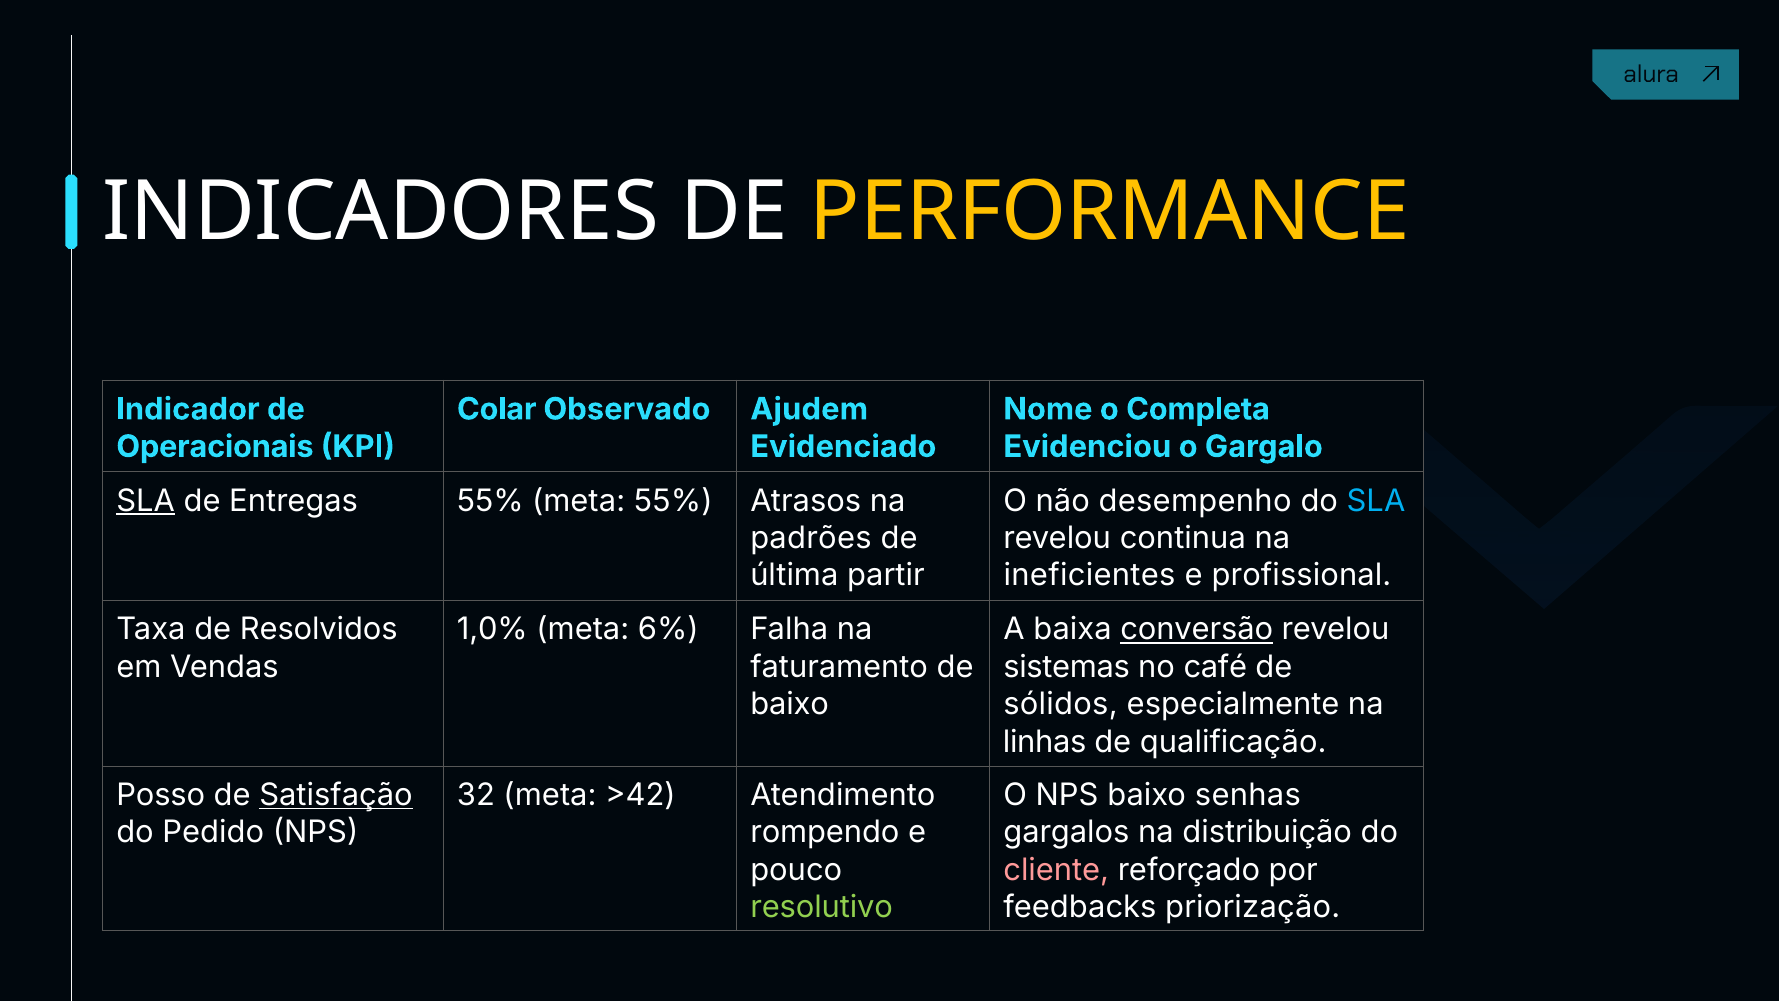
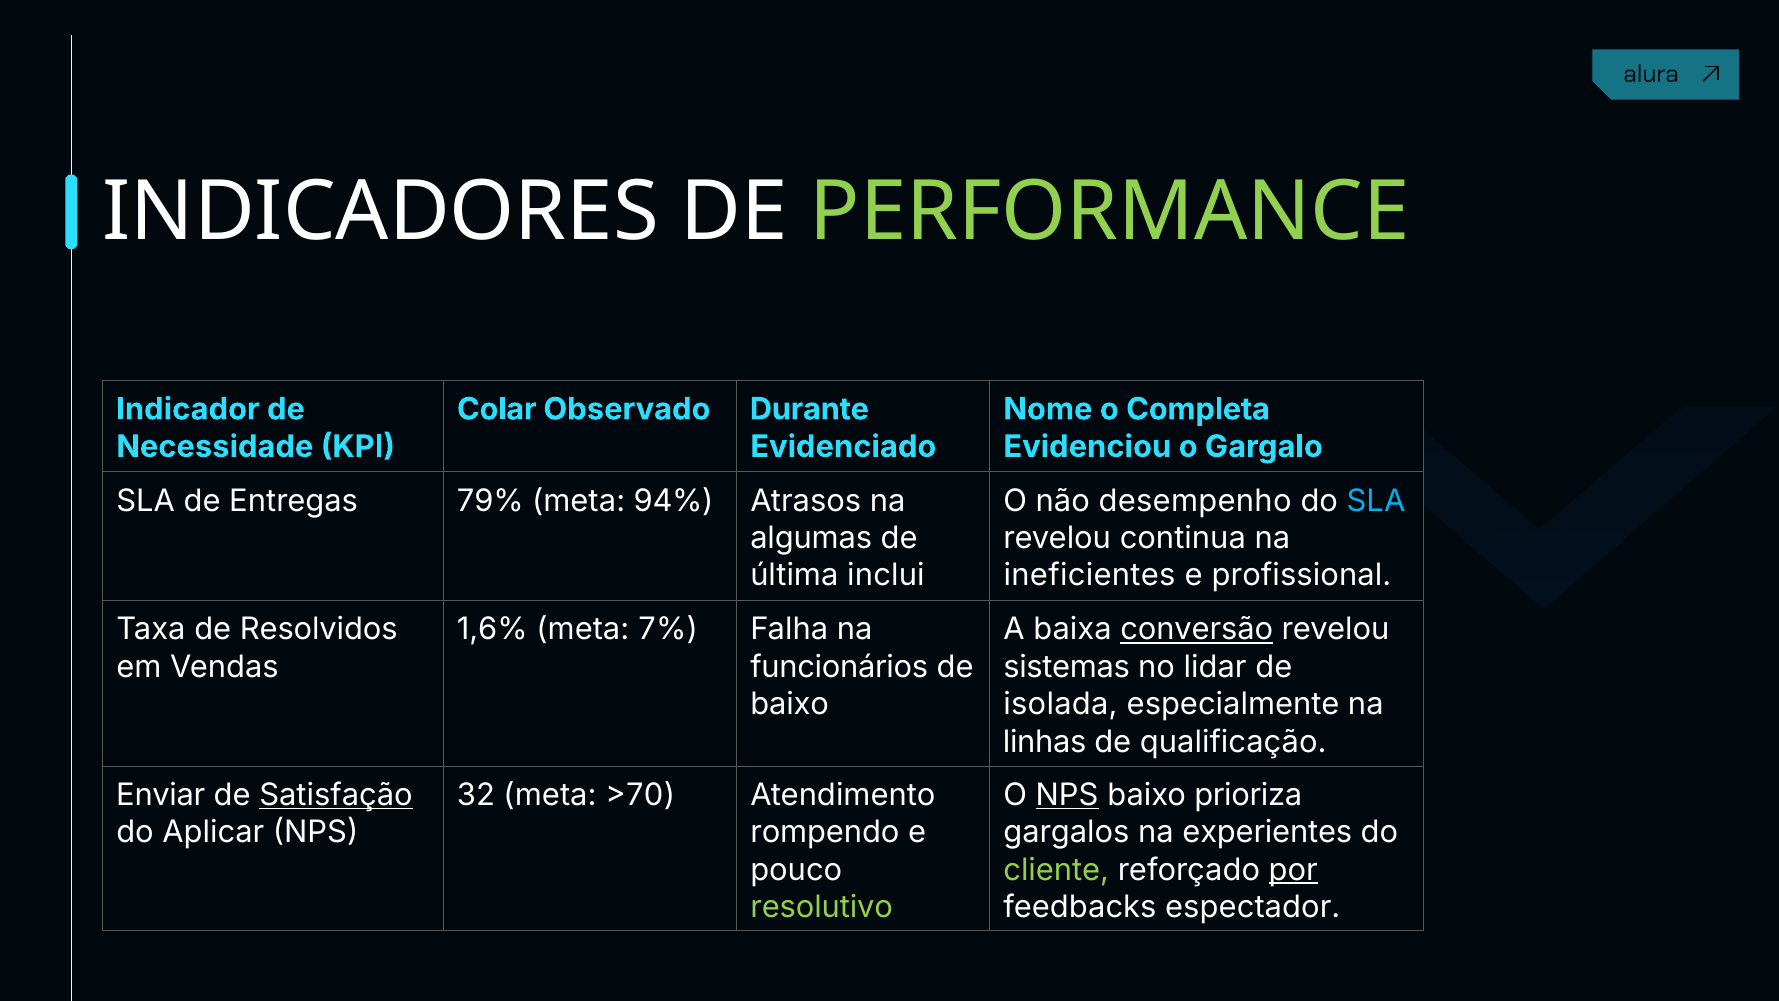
PERFORMANCE colour: yellow -> light green
Ajudem: Ajudem -> Durante
Operacionais: Operacionais -> Necessidade
SLA at (146, 501) underline: present -> none
Entregas 55%: 55% -> 79%
meta 55%: 55% -> 94%
padrões: padrões -> algumas
partir: partir -> inclui
1,0%: 1,0% -> 1,6%
6%: 6% -> 7%
faturamento: faturamento -> funcionários
café: café -> lidar
sólidos: sólidos -> isolada
Posso: Posso -> Enviar
>42: >42 -> >70
NPS at (1067, 795) underline: none -> present
senhas: senhas -> prioriza
Pedido: Pedido -> Aplicar
distribuição: distribuição -> experientes
cliente colour: pink -> light green
por underline: none -> present
priorização: priorização -> espectador
